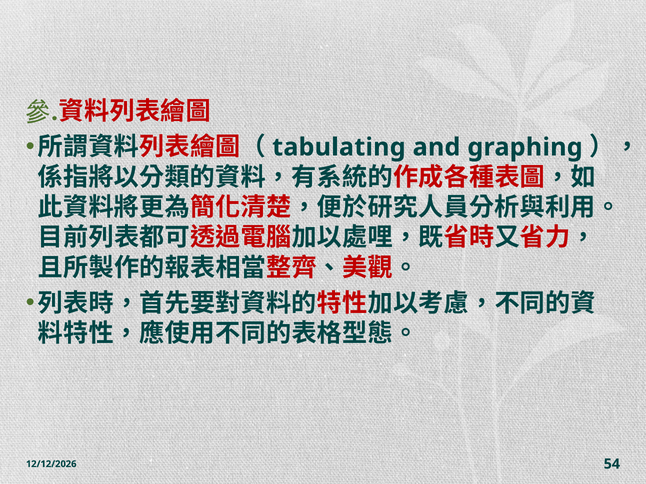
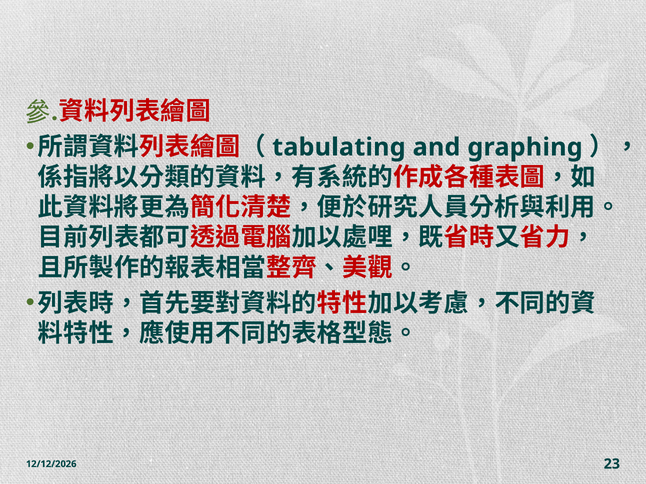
54: 54 -> 23
